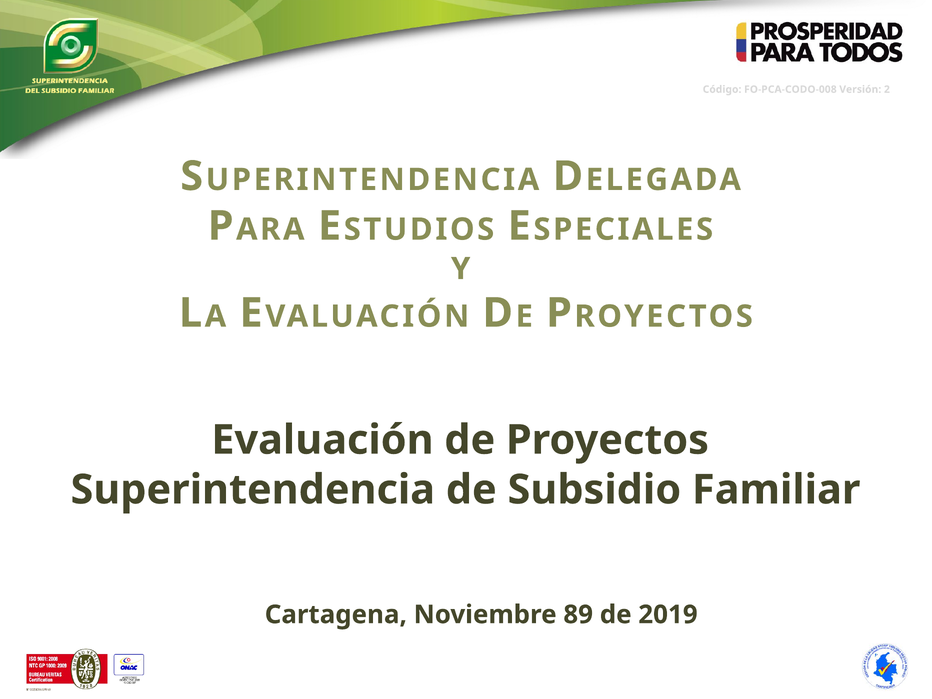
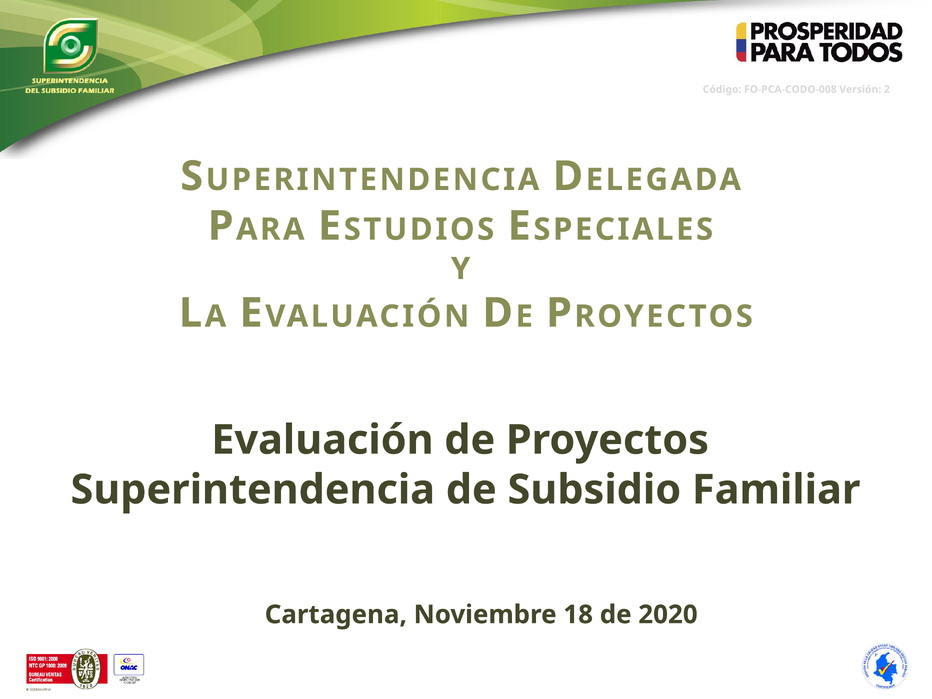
89: 89 -> 18
2019: 2019 -> 2020
